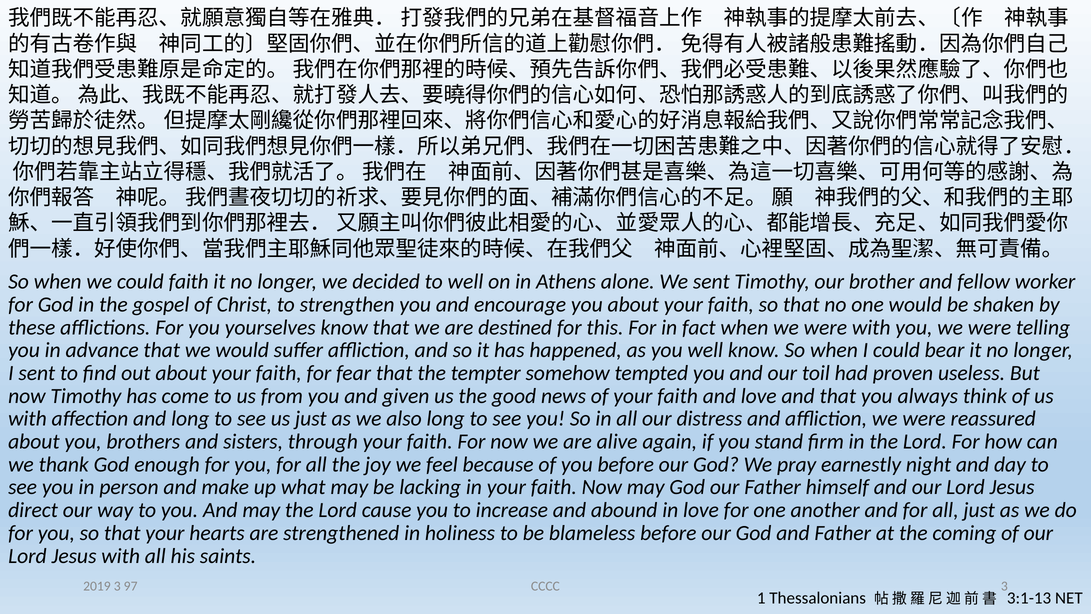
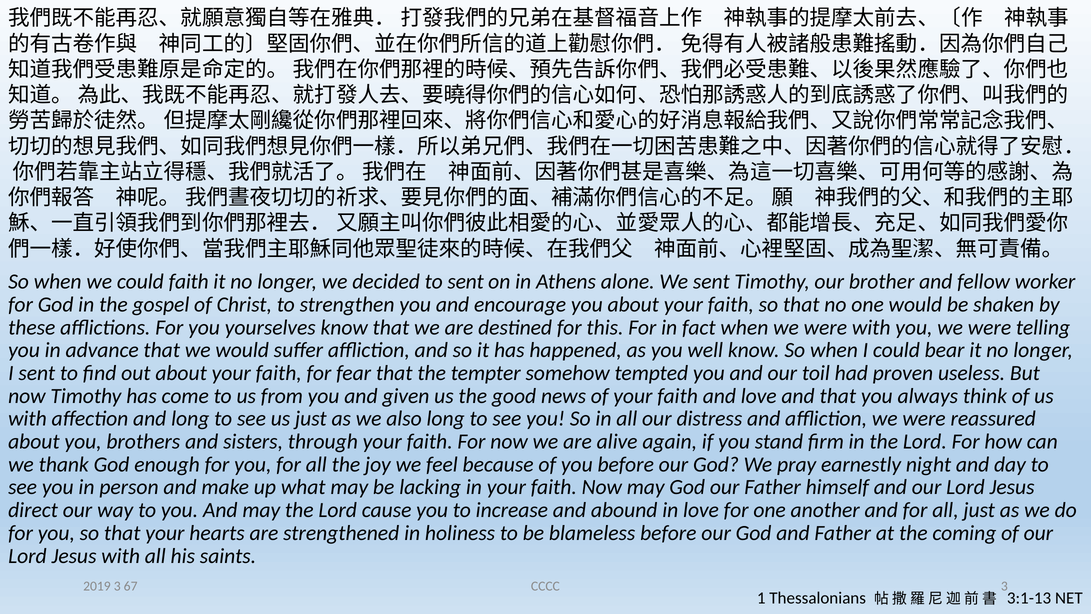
to well: well -> sent
97: 97 -> 67
